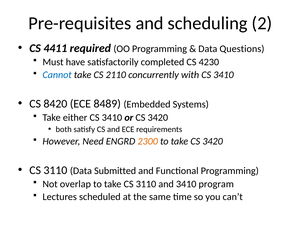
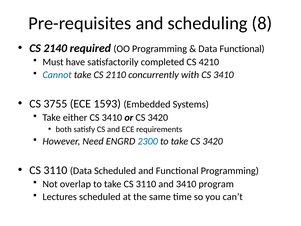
2: 2 -> 8
4411: 4411 -> 2140
Data Questions: Questions -> Functional
4230: 4230 -> 4210
8420: 8420 -> 3755
8489: 8489 -> 1593
2300 colour: orange -> blue
Data Submitted: Submitted -> Scheduled
